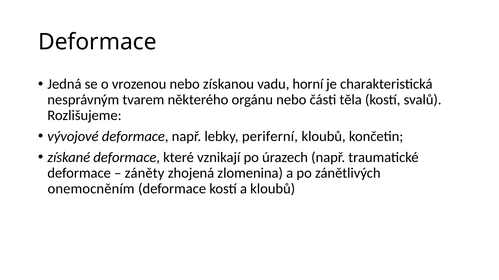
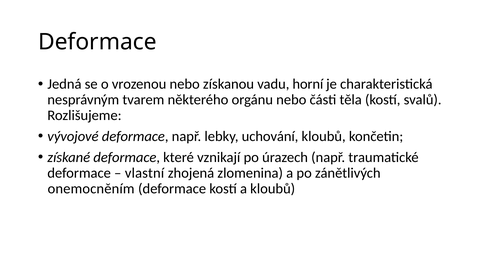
periferní: periferní -> uchování
záněty: záněty -> vlastní
